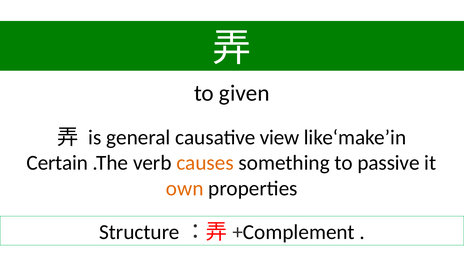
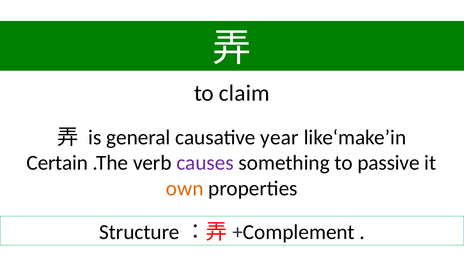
given: given -> claim
view: view -> year
causes colour: orange -> purple
